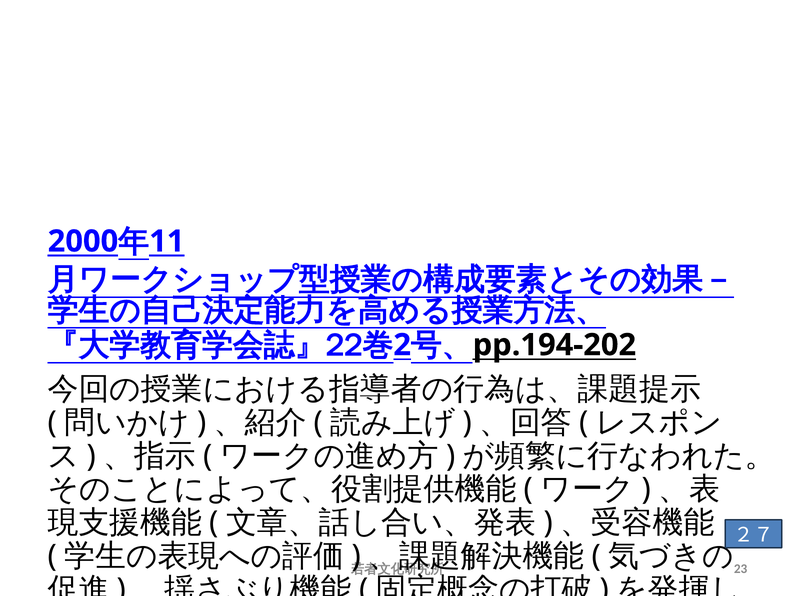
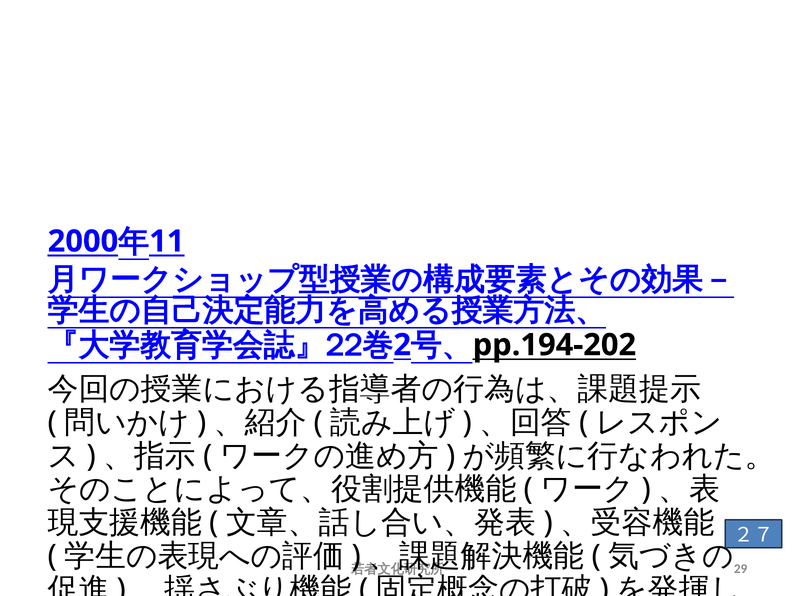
23: 23 -> 29
